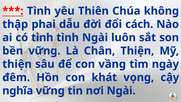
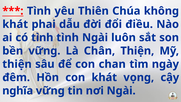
thập at (15, 24): thập -> khát
cách: cách -> điều
vầng: vầng -> chan
